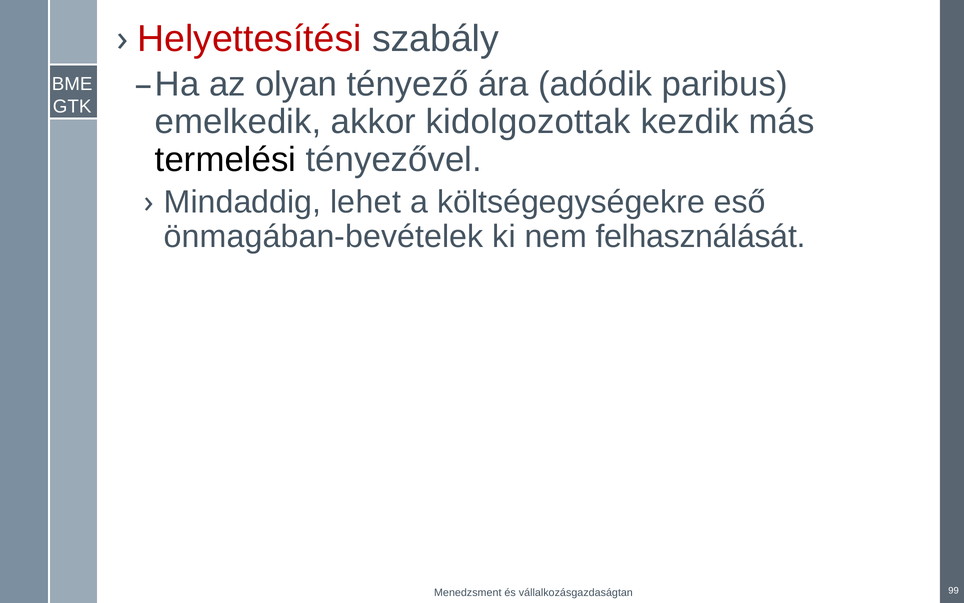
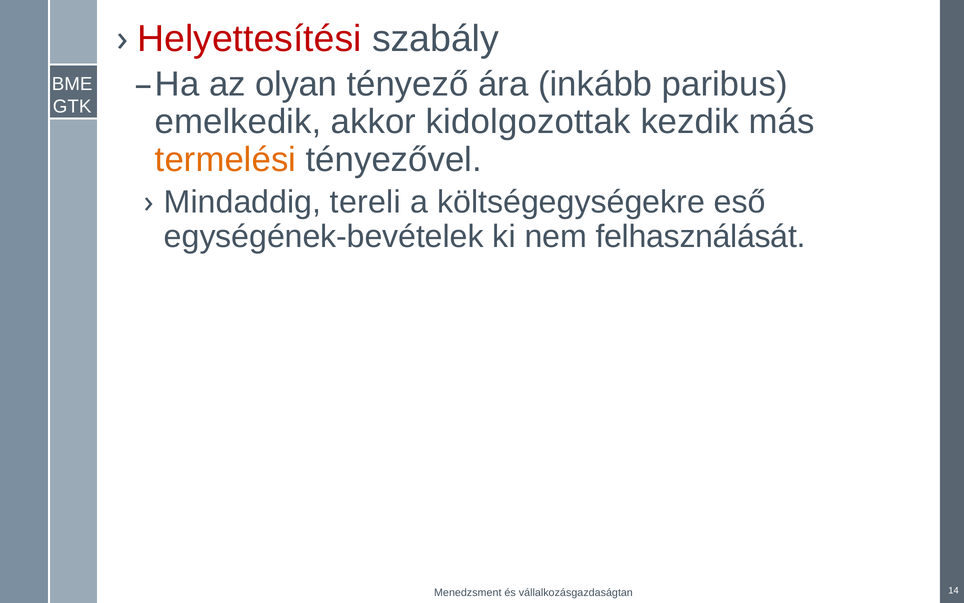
adódik: adódik -> inkább
termelési colour: black -> orange
lehet: lehet -> tereli
önmagában-bevételek: önmagában-bevételek -> egységének-bevételek
99: 99 -> 14
